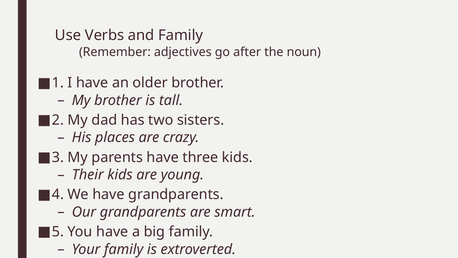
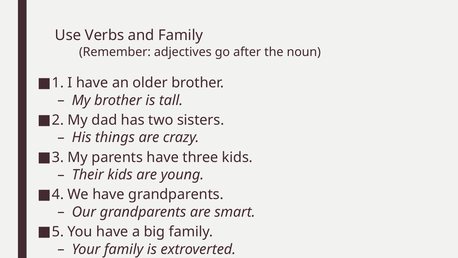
places: places -> things
